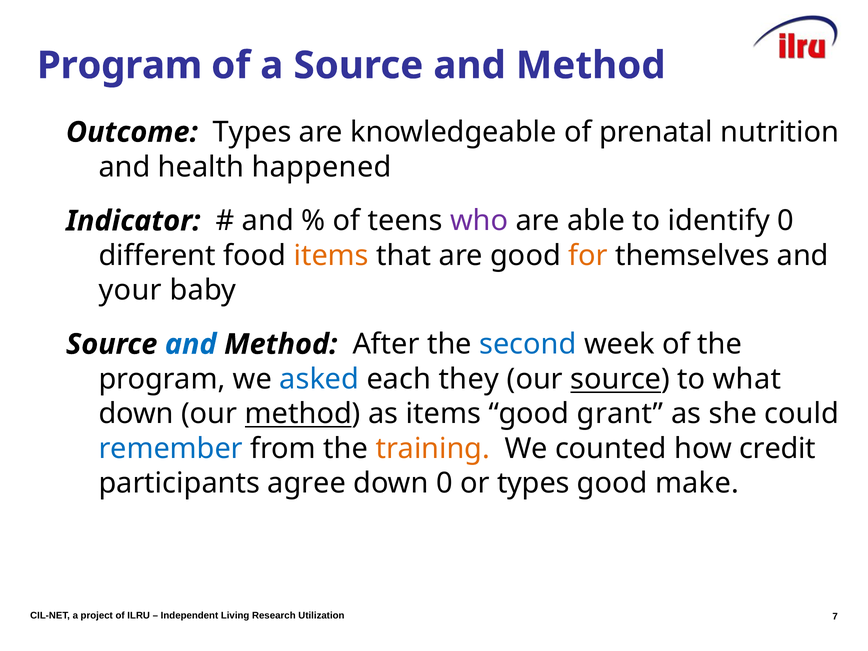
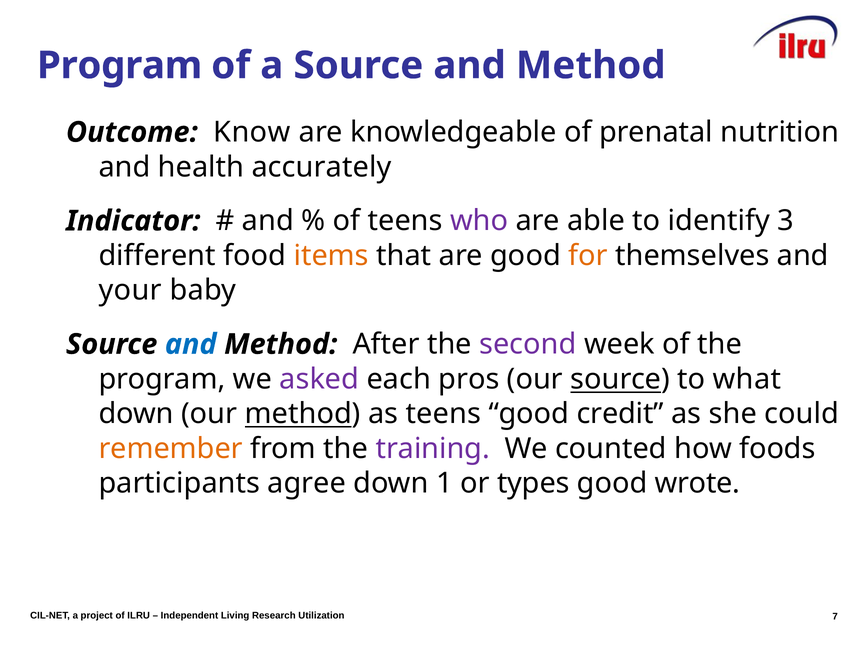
Outcome Types: Types -> Know
happened: happened -> accurately
identify 0: 0 -> 3
second colour: blue -> purple
asked colour: blue -> purple
they: they -> pros
as items: items -> teens
grant: grant -> credit
remember colour: blue -> orange
training colour: orange -> purple
credit: credit -> foods
down 0: 0 -> 1
make: make -> wrote
